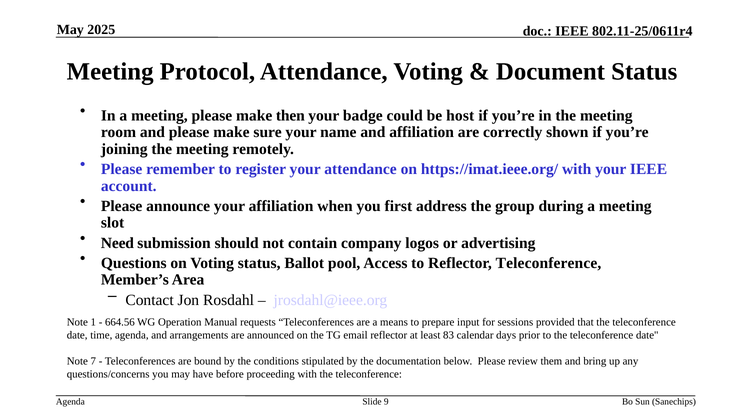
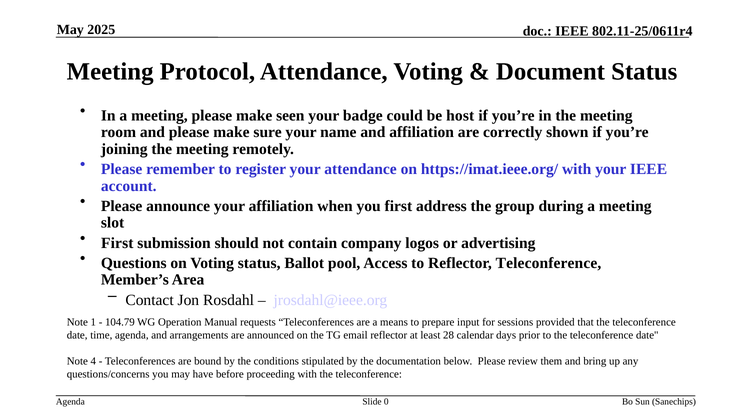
then: then -> seen
Need at (117, 243): Need -> First
664.56: 664.56 -> 104.79
83: 83 -> 28
7: 7 -> 4
9: 9 -> 0
